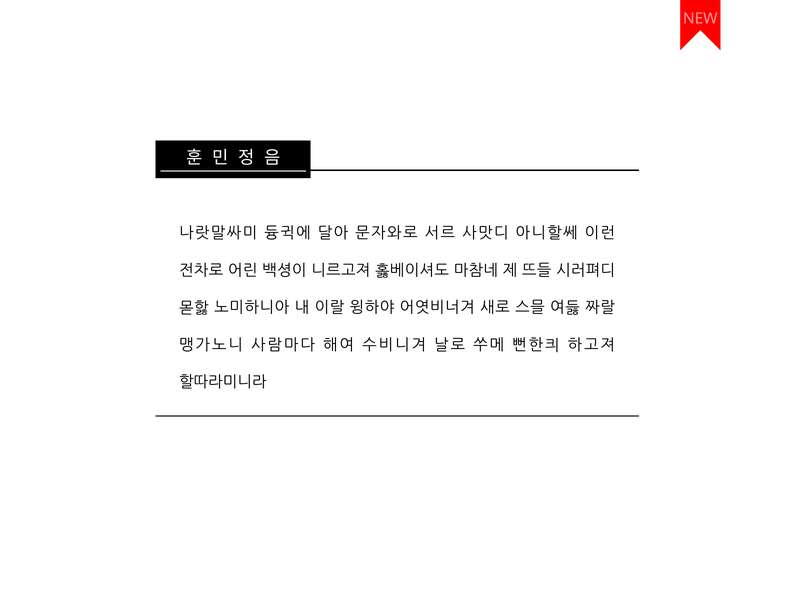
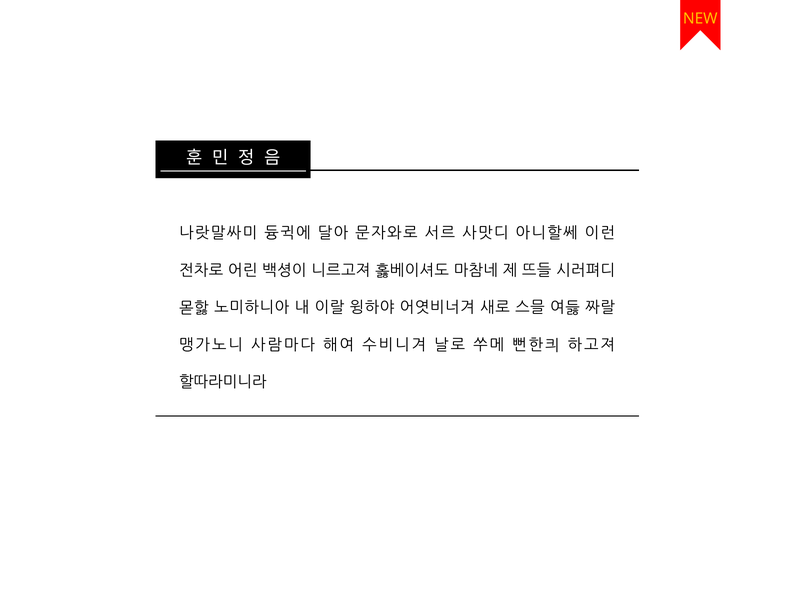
NEW colour: pink -> yellow
